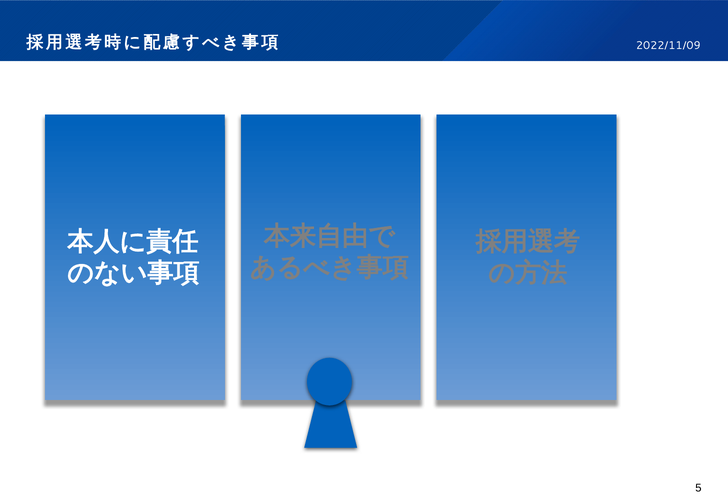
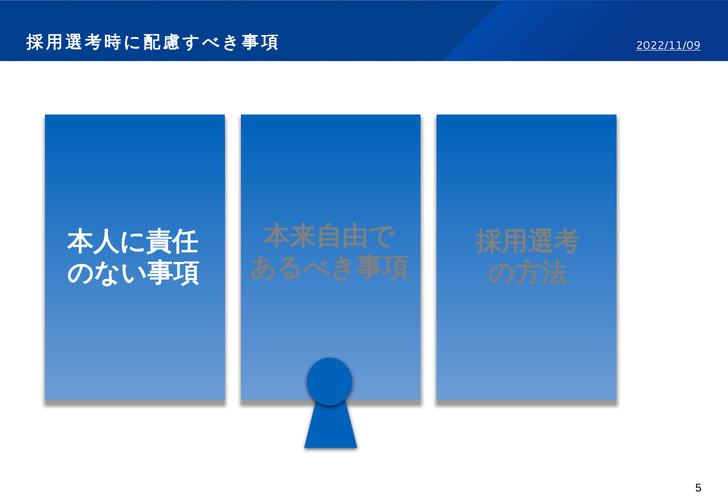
2022/11/09 underline: none -> present
